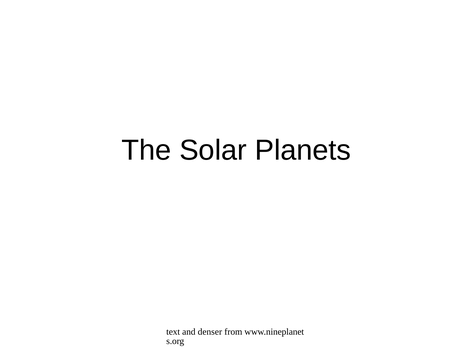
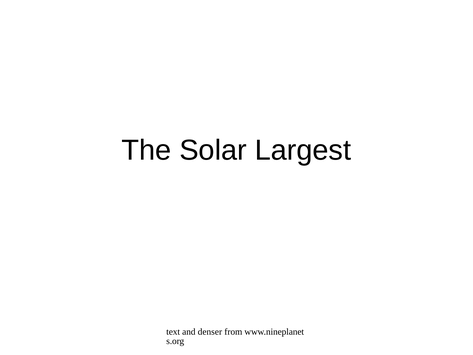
Planets: Planets -> Largest
